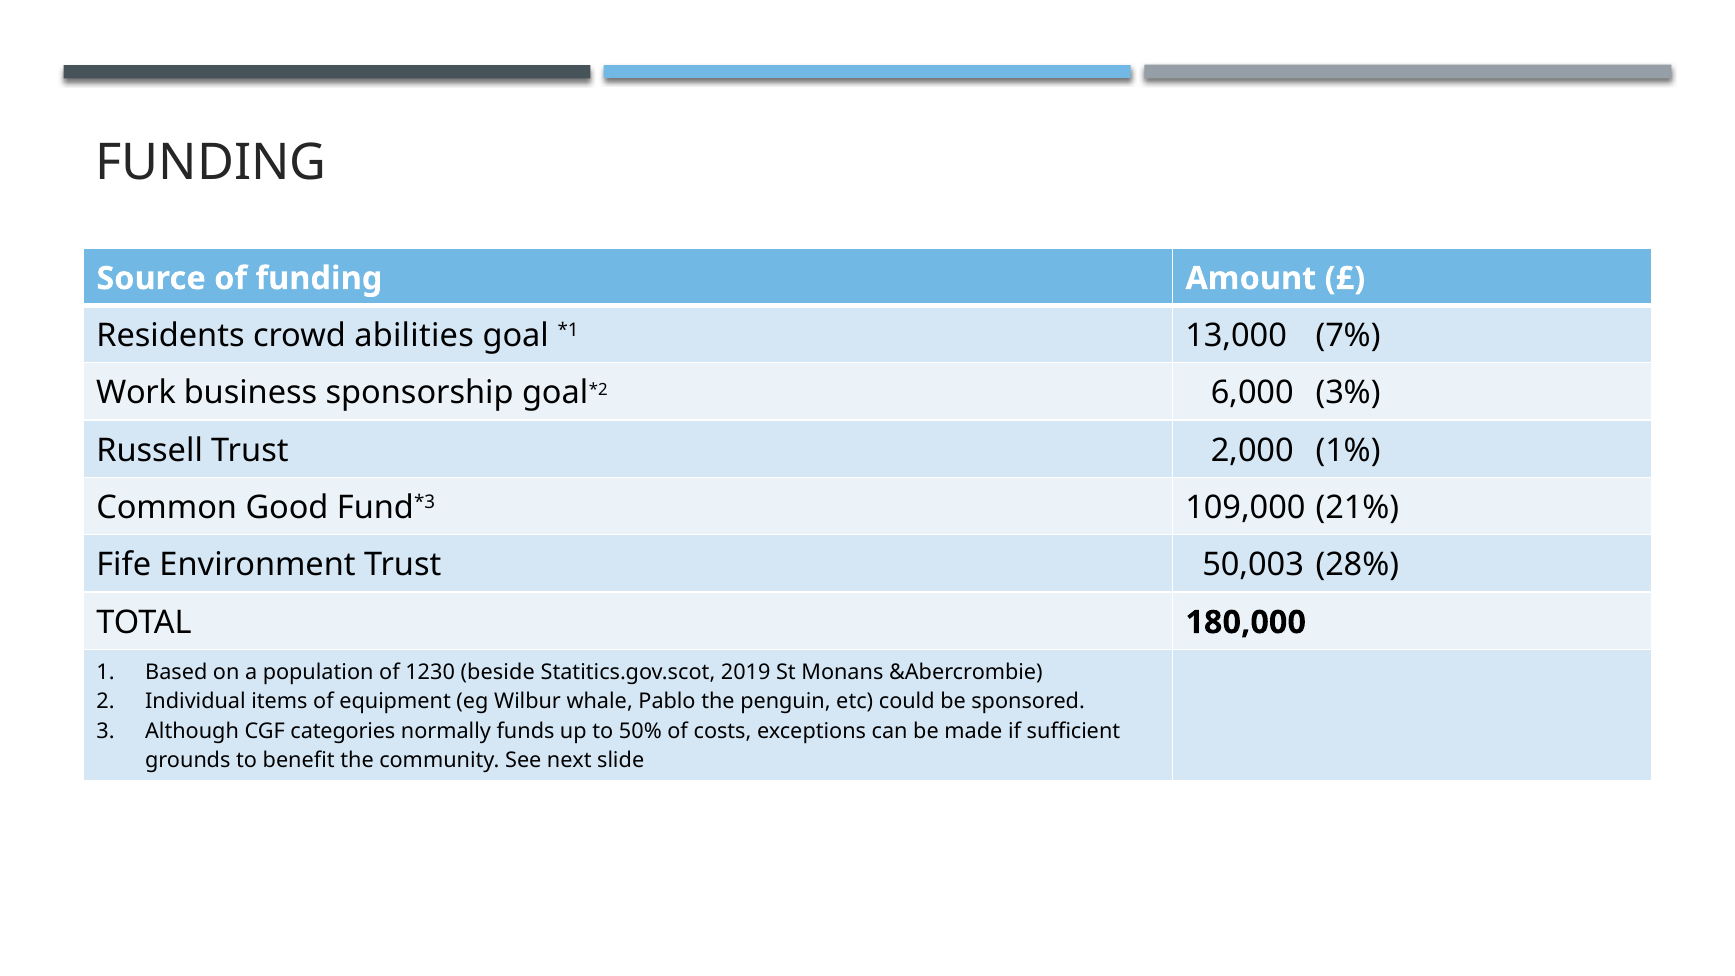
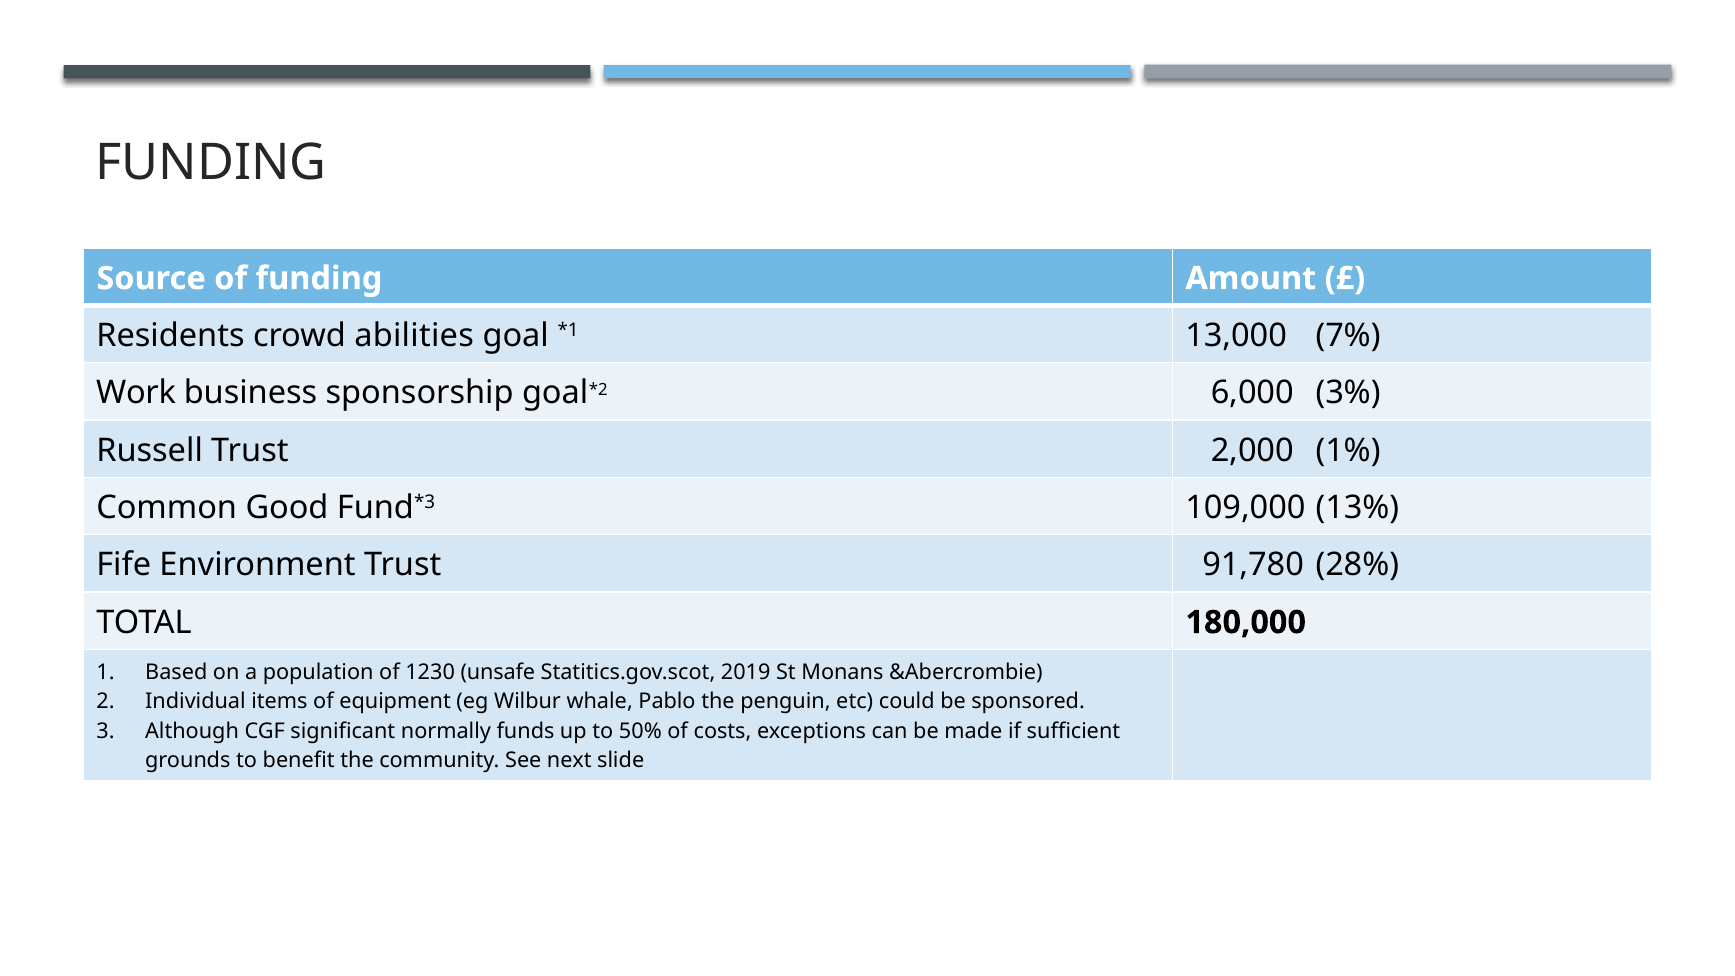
21%: 21% -> 13%
50,003: 50,003 -> 91,780
beside: beside -> unsafe
categories: categories -> significant
